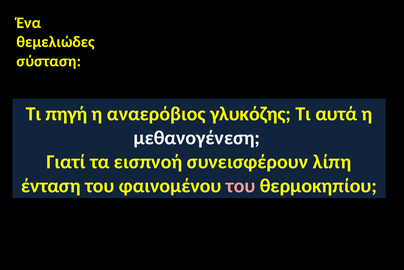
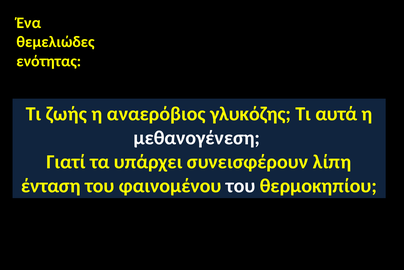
σύσταση: σύσταση -> ενότητας
πηγή: πηγή -> ζωής
εισπνοή: εισπνοή -> υπάρχει
του at (241, 185) colour: pink -> white
